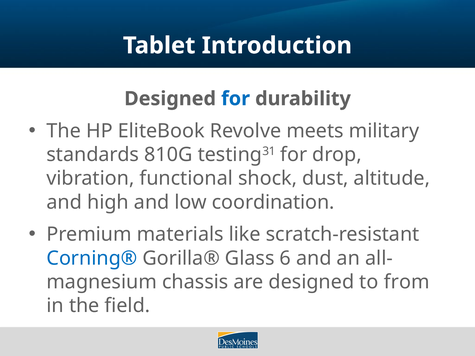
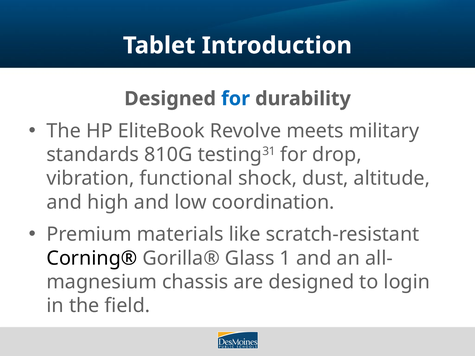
Corning® colour: blue -> black
6: 6 -> 1
from: from -> login
